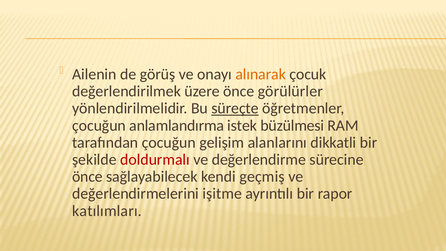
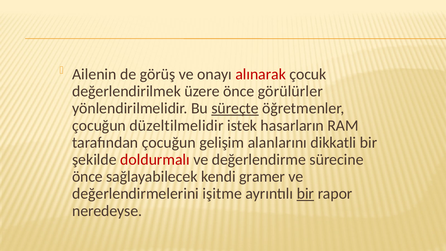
alınarak colour: orange -> red
anlamlandırma: anlamlandırma -> düzeltilmelidir
büzülmesi: büzülmesi -> hasarların
geçmiş: geçmiş -> gramer
bir at (305, 194) underline: none -> present
katılımları: katılımları -> neredeyse
